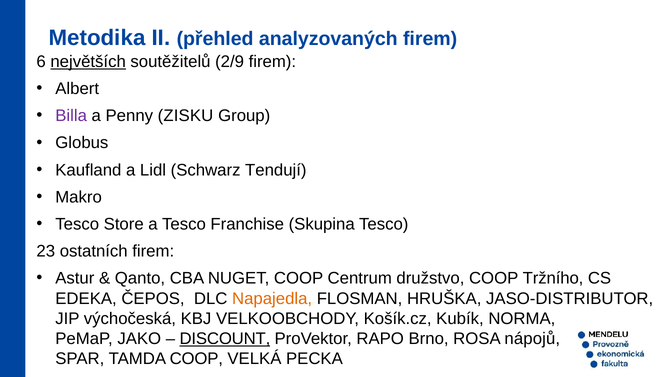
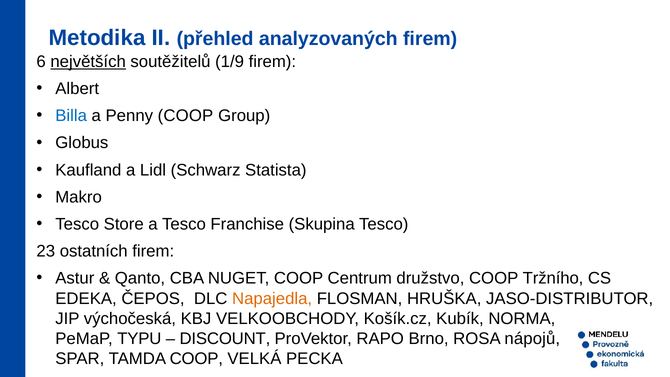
2/9: 2/9 -> 1/9
Billa colour: purple -> blue
Penny ZISKU: ZISKU -> COOP
Tendují: Tendují -> Statista
JAKO: JAKO -> TYPU
DISCOUNT underline: present -> none
